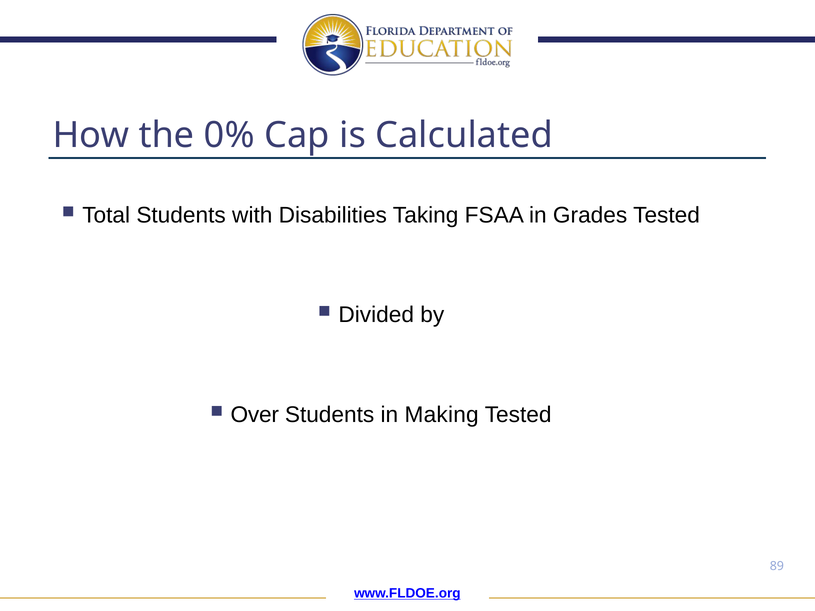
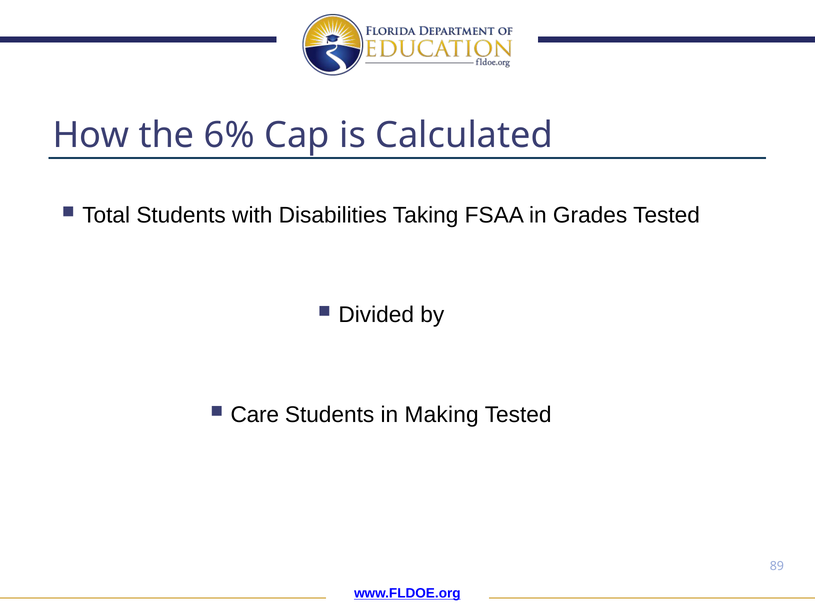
0%: 0% -> 6%
Over: Over -> Care
